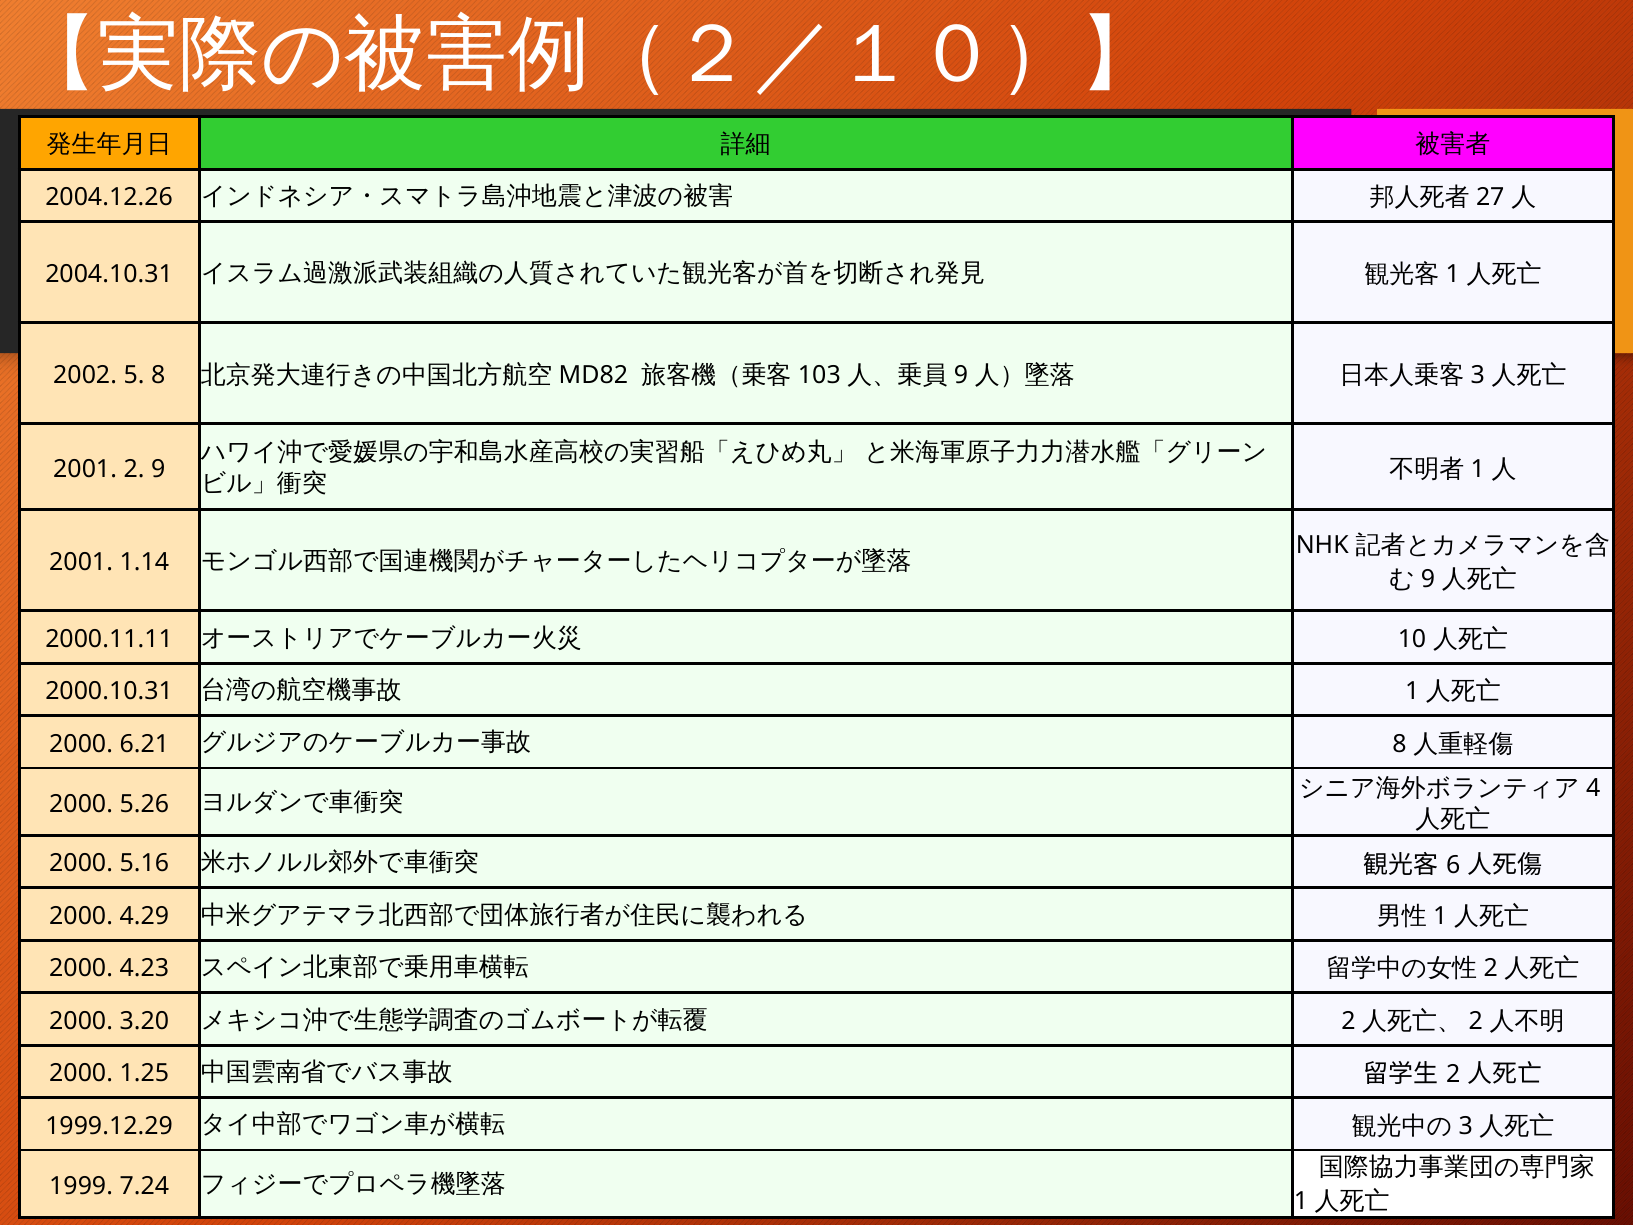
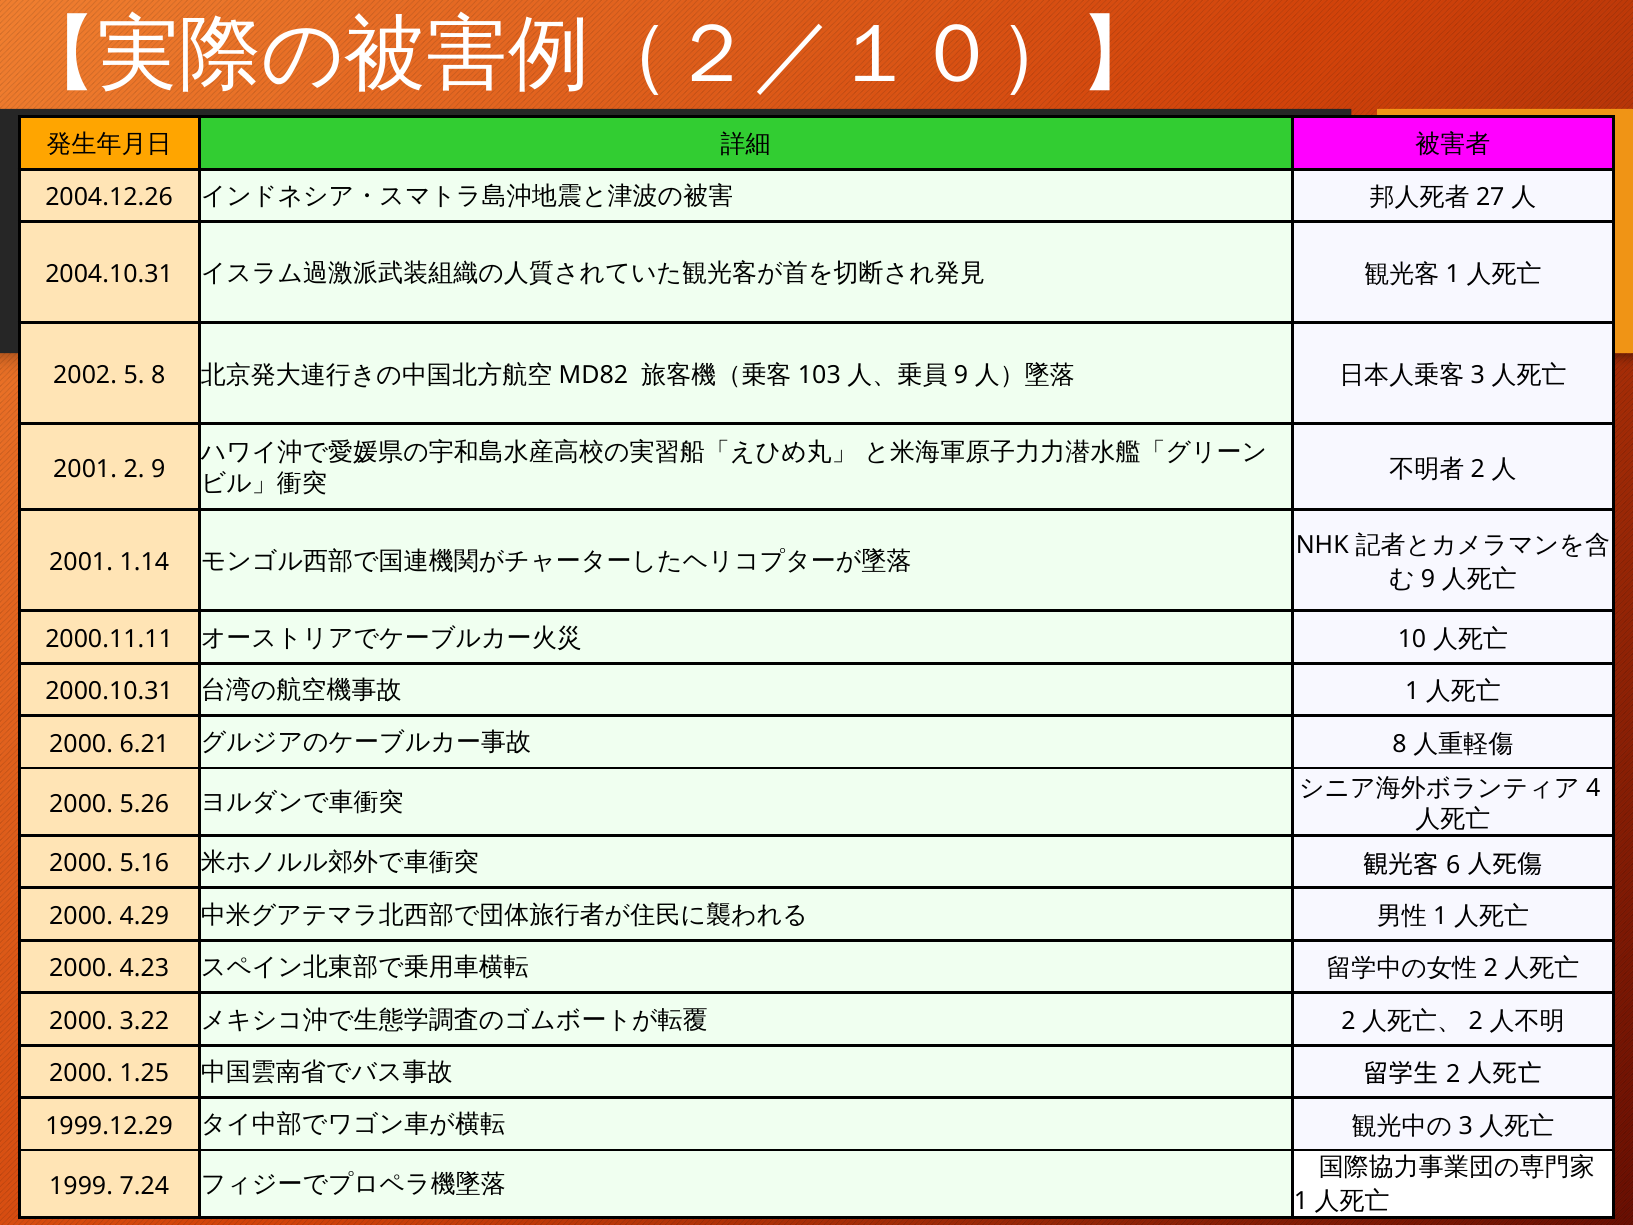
1 at (1478, 469): 1 -> 2
3.20: 3.20 -> 3.22
